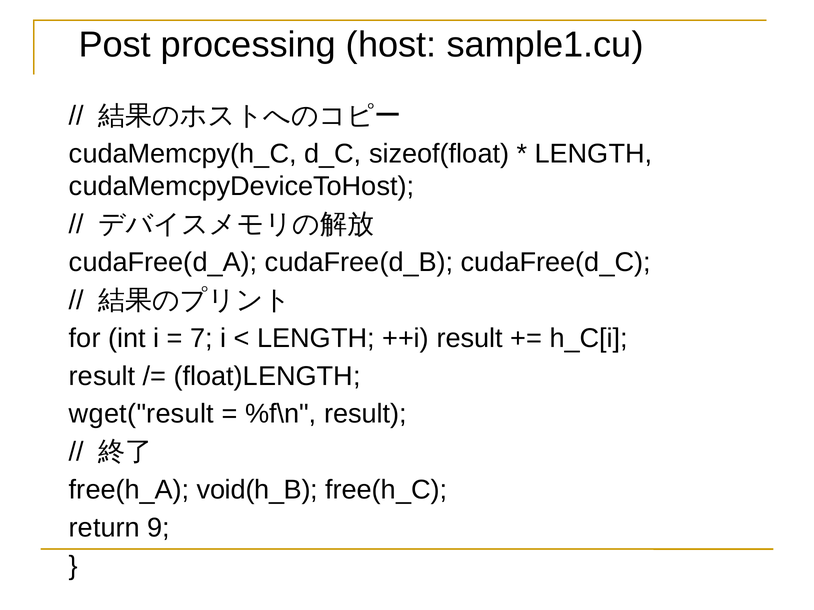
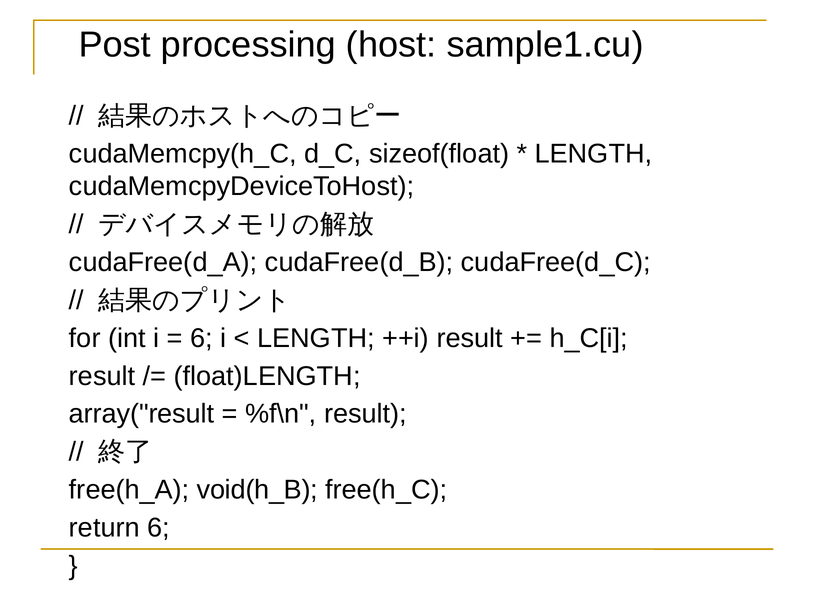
7 at (201, 338): 7 -> 6
wget("result: wget("result -> array("result
return 9: 9 -> 6
